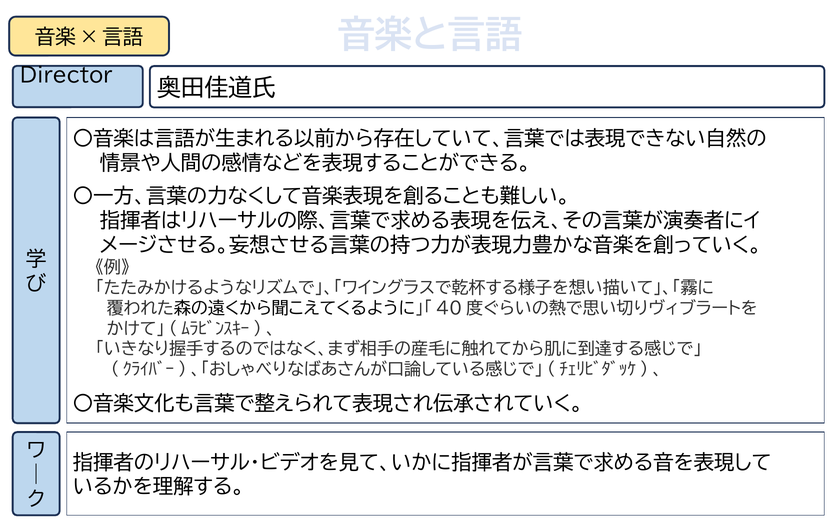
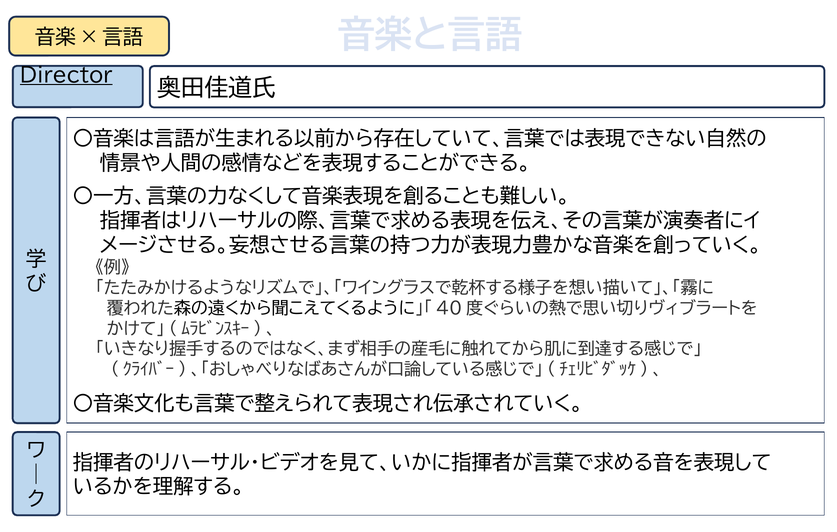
Director underline: none -> present
